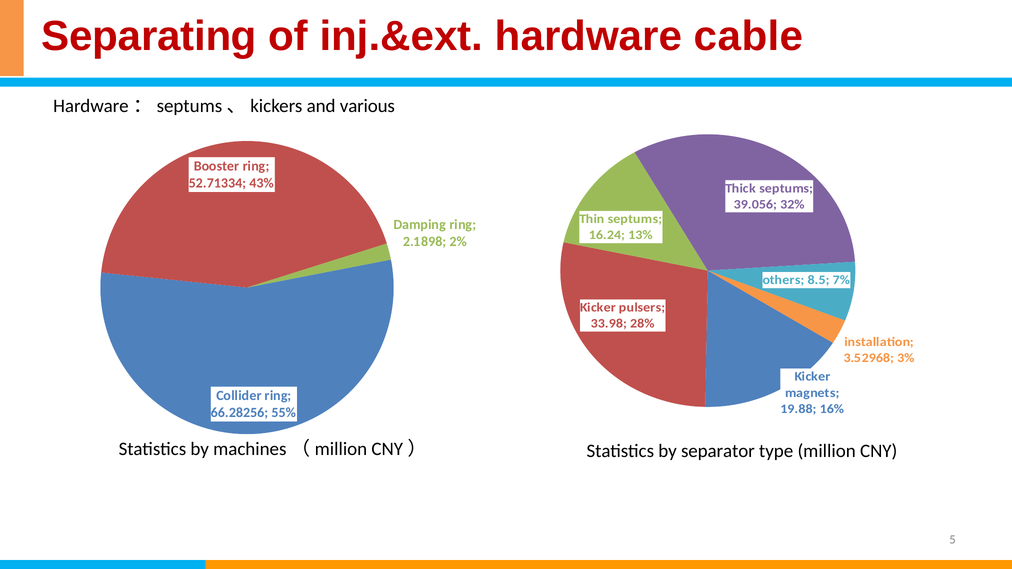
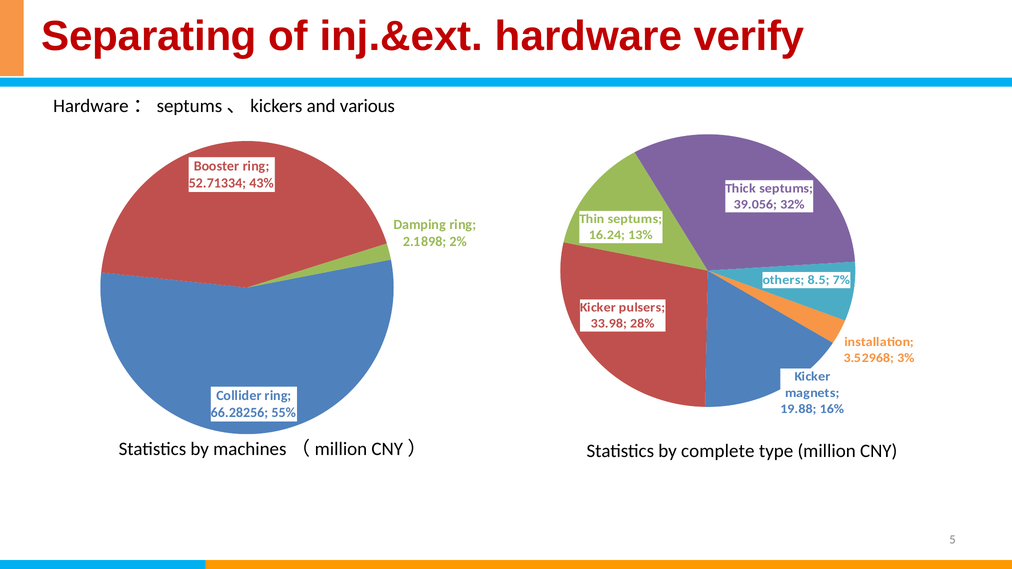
cable: cable -> verify
separator: separator -> complete
